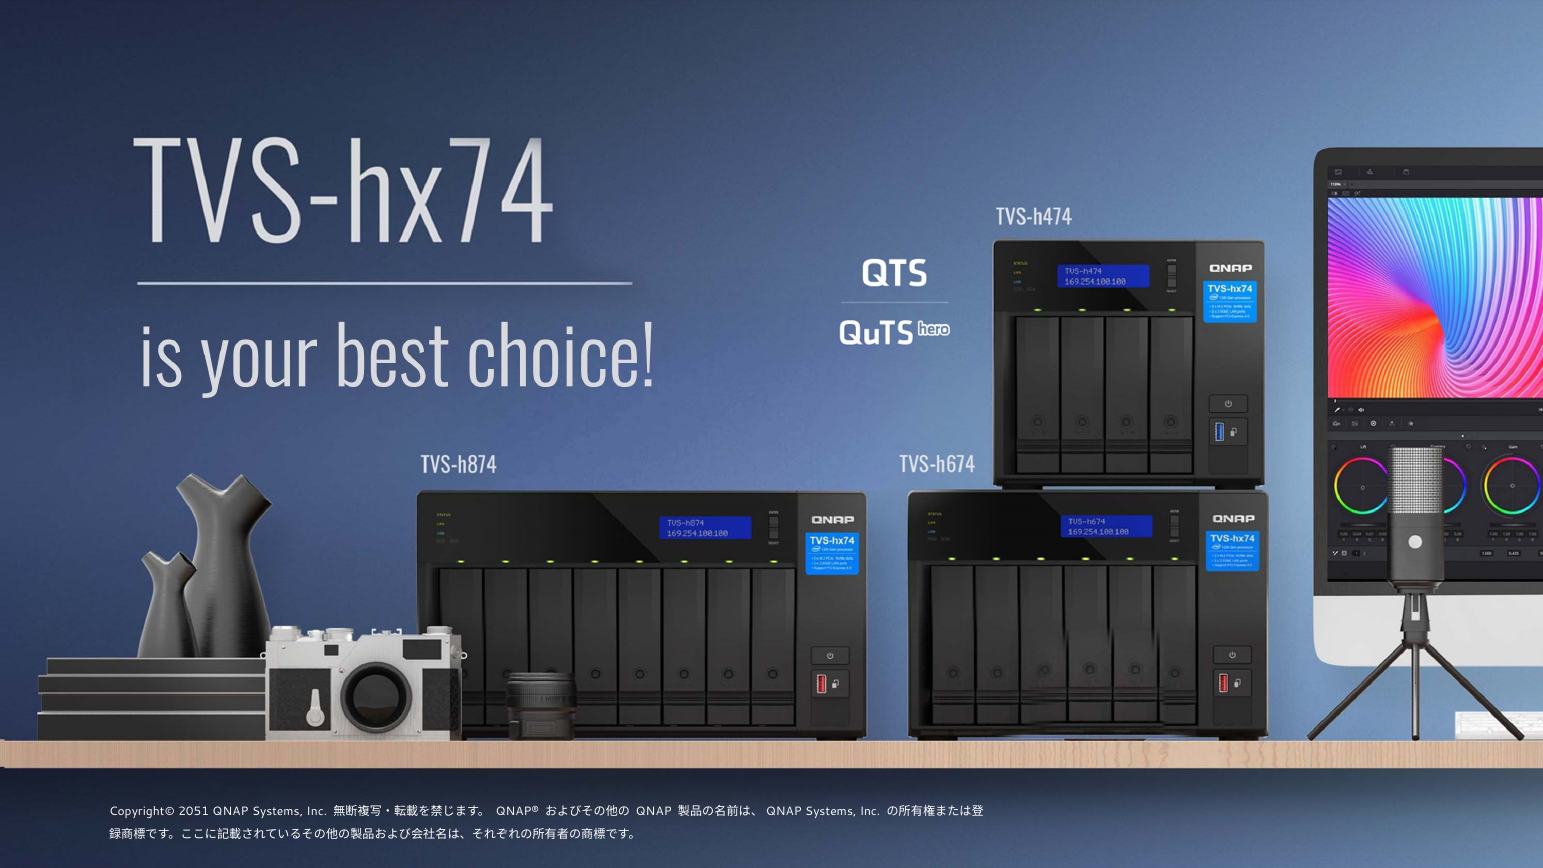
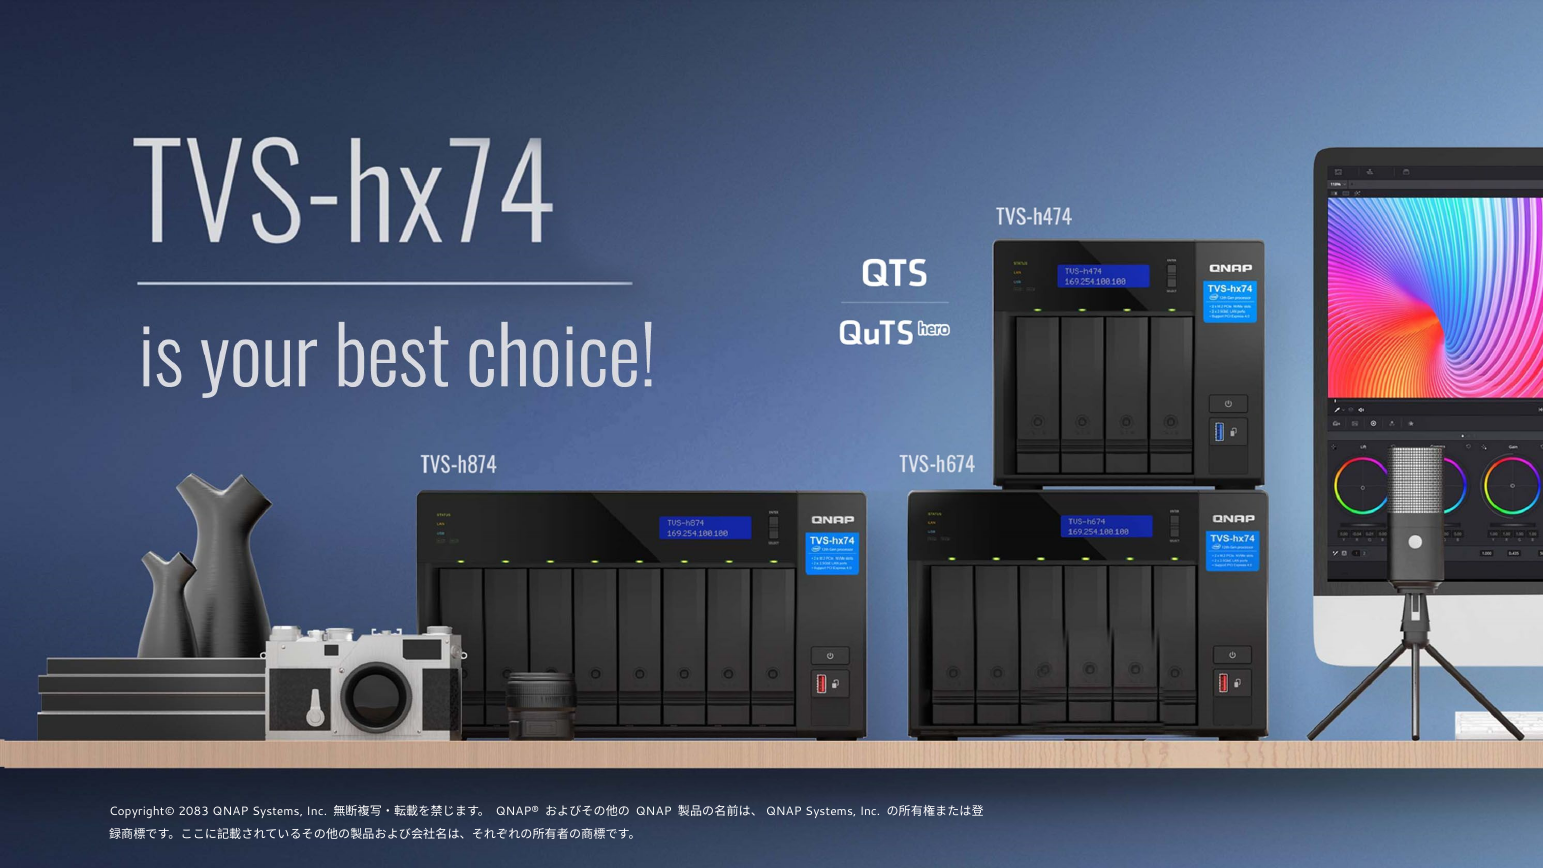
2051: 2051 -> 2083
